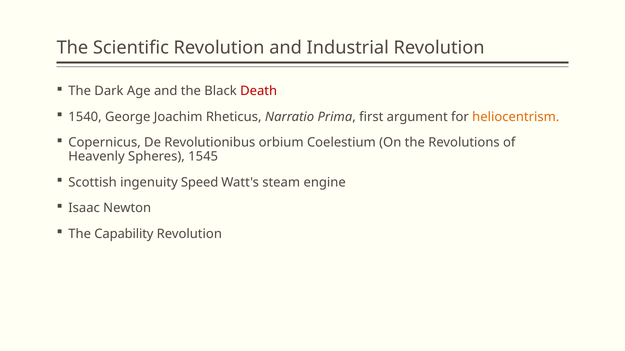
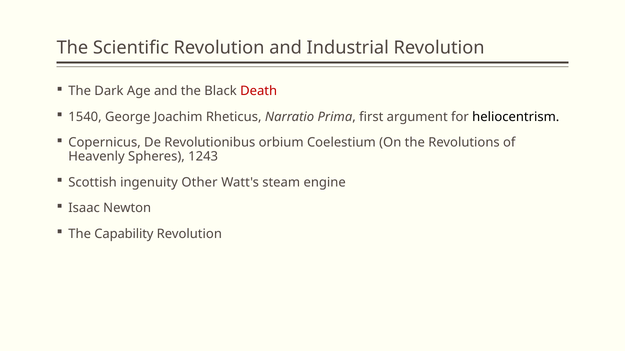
heliocentrism colour: orange -> black
1545: 1545 -> 1243
Speed: Speed -> Other
